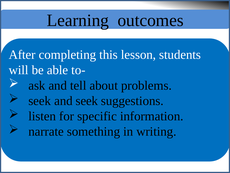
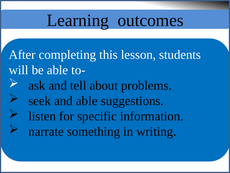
and seek: seek -> able
